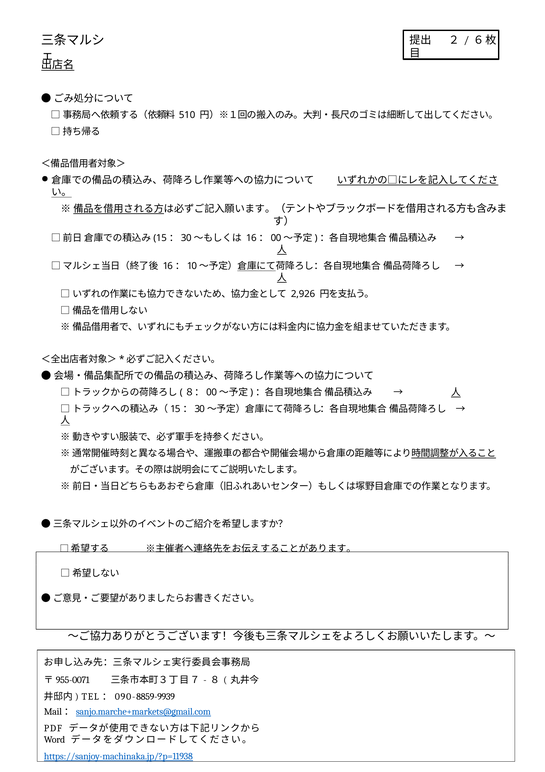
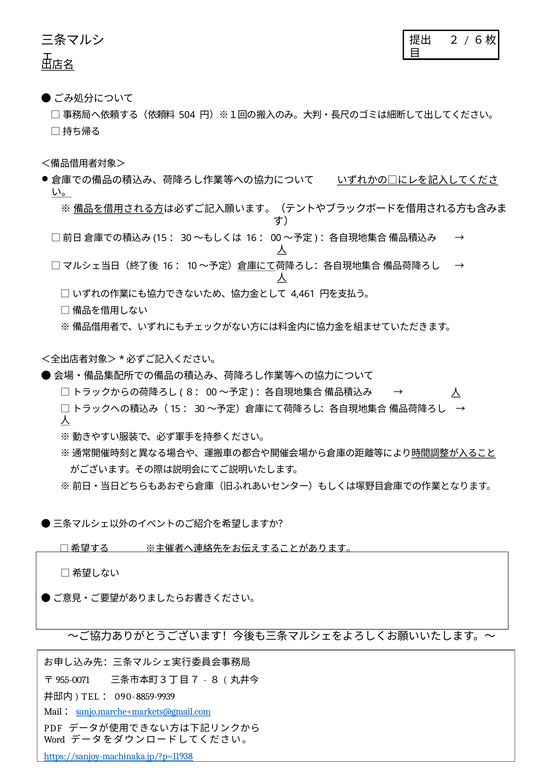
510: 510 -> 504
2,926: 2,926 -> 4,461
